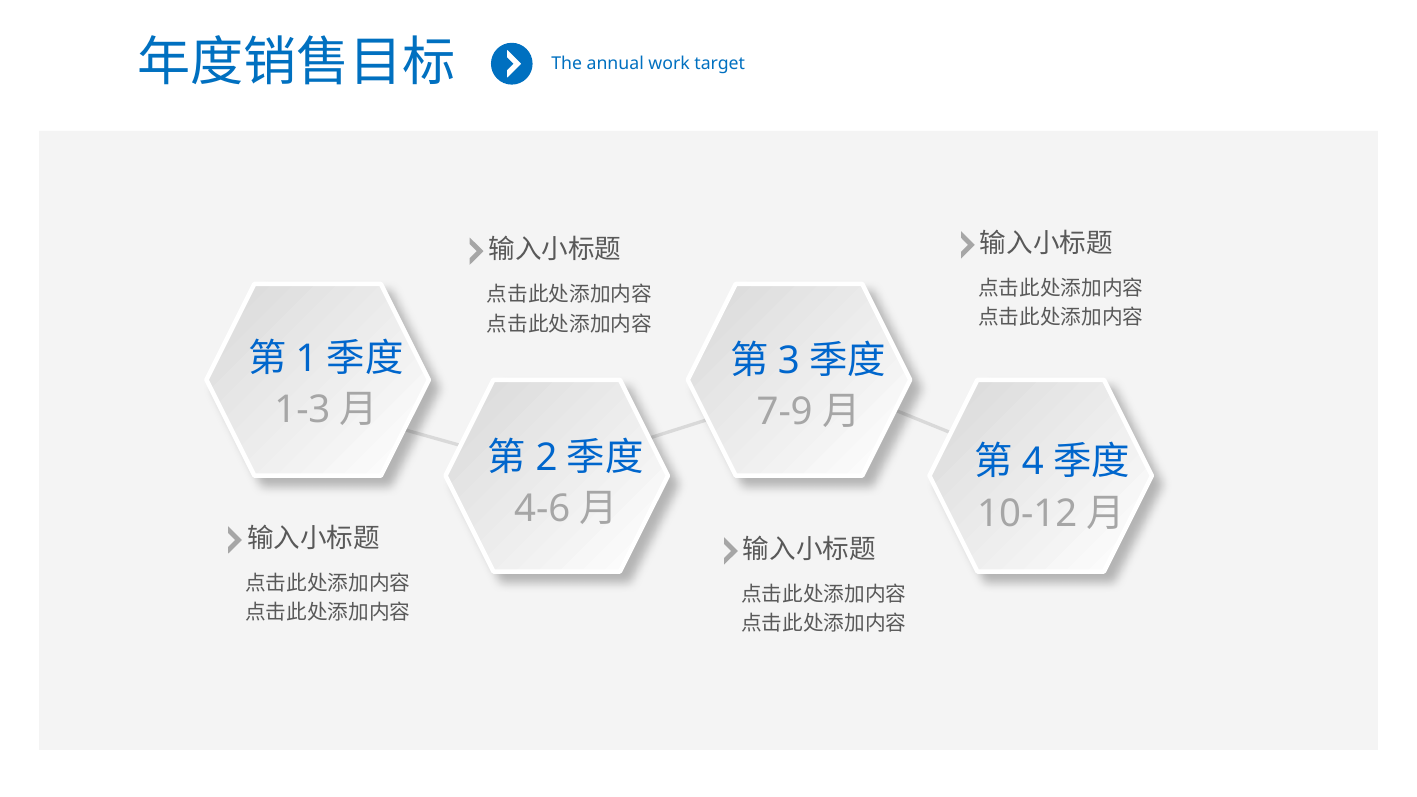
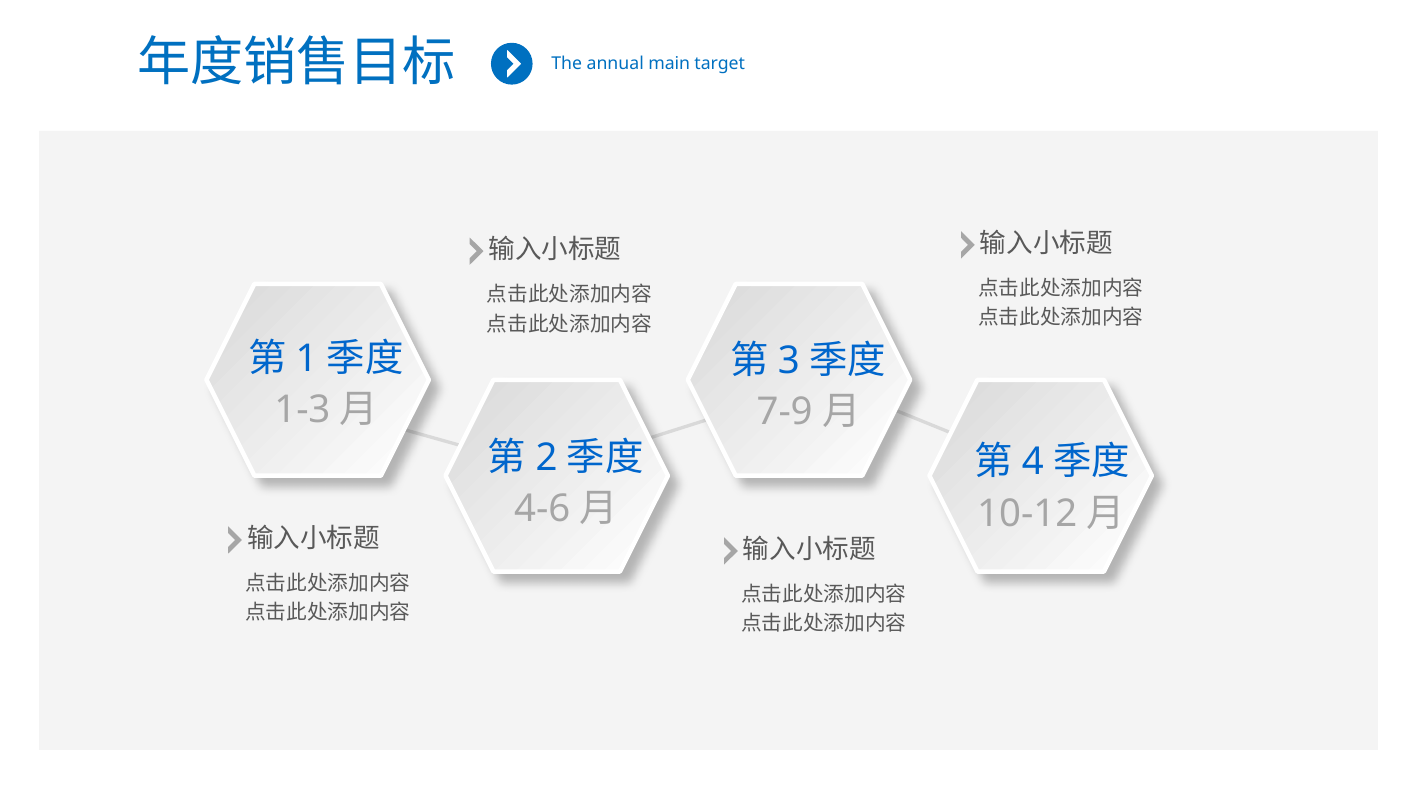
work: work -> main
